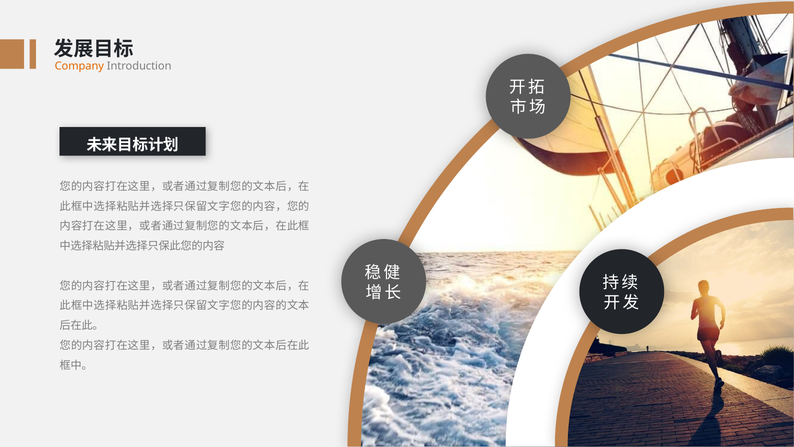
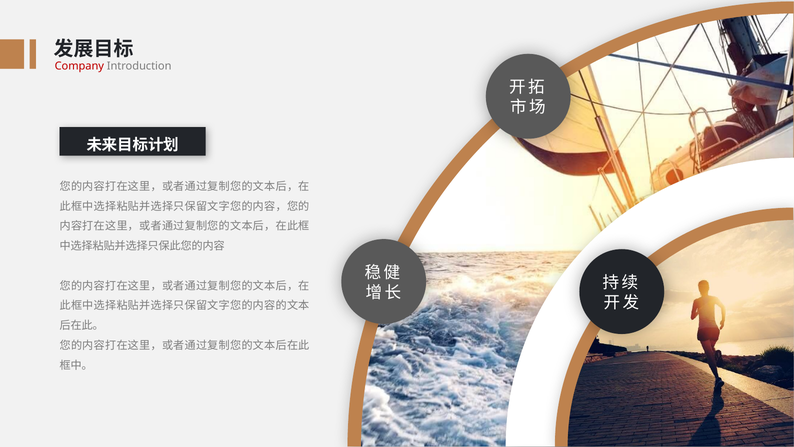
Company colour: orange -> red
